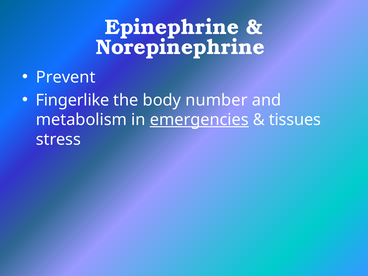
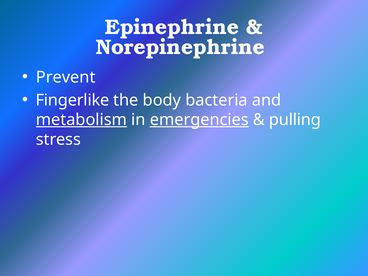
number: number -> bacteria
metabolism underline: none -> present
tissues: tissues -> pulling
